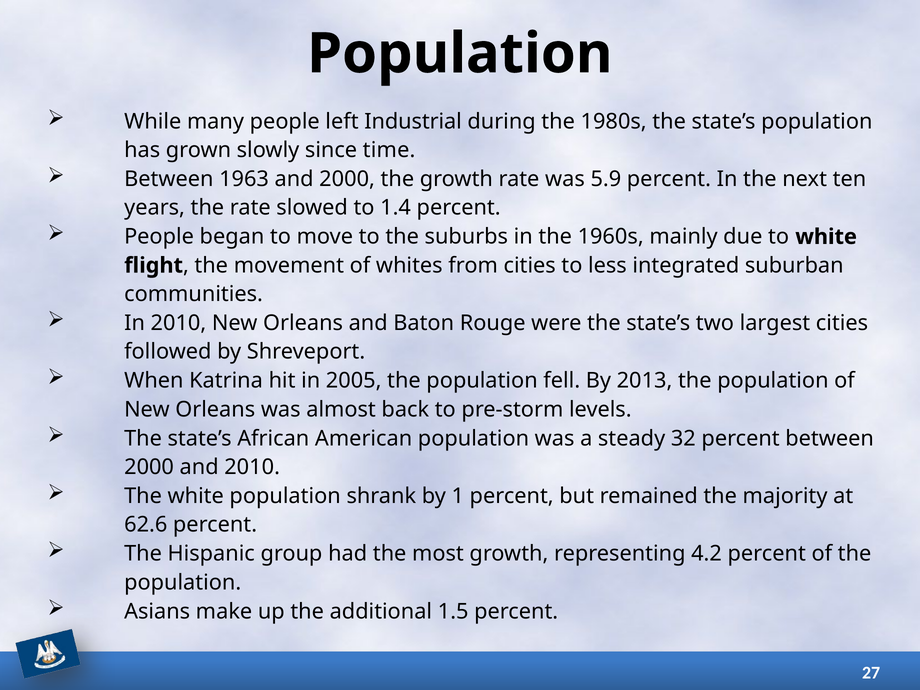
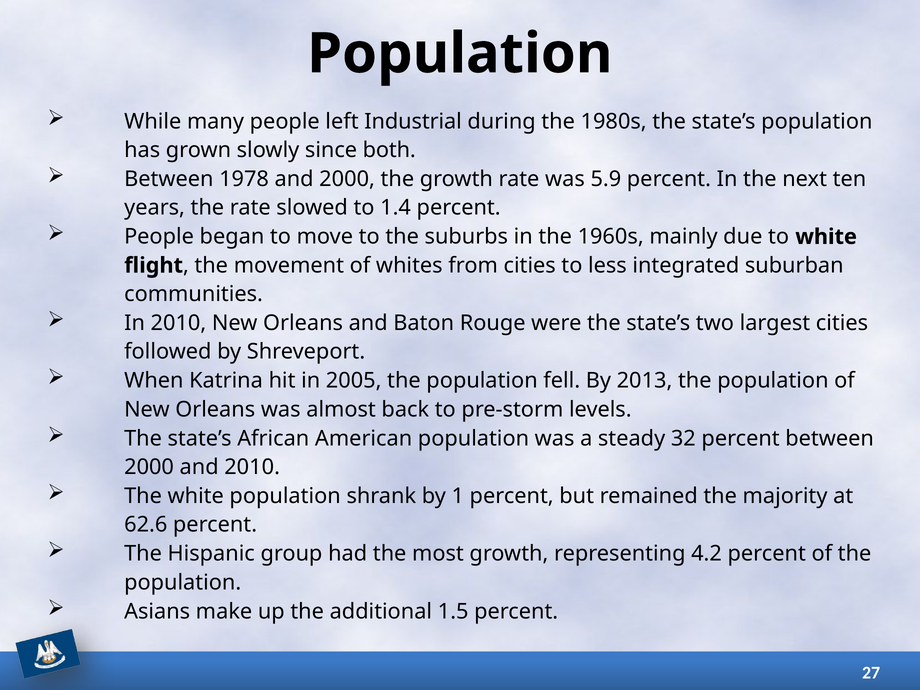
time: time -> both
1963: 1963 -> 1978
